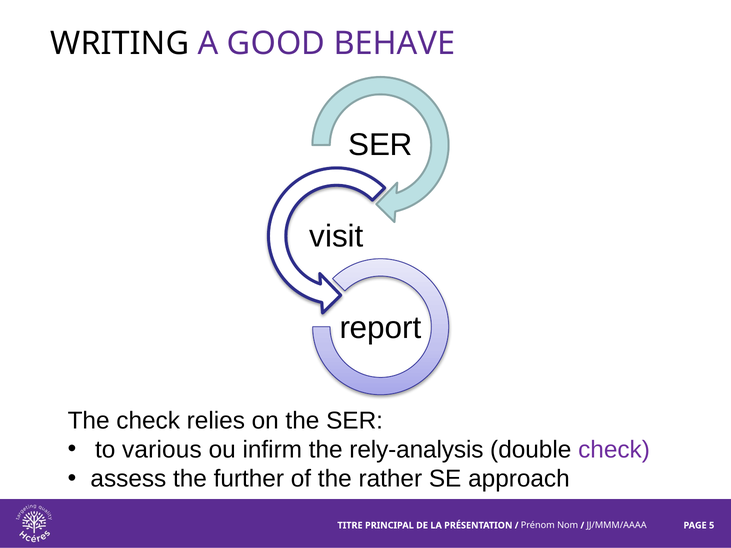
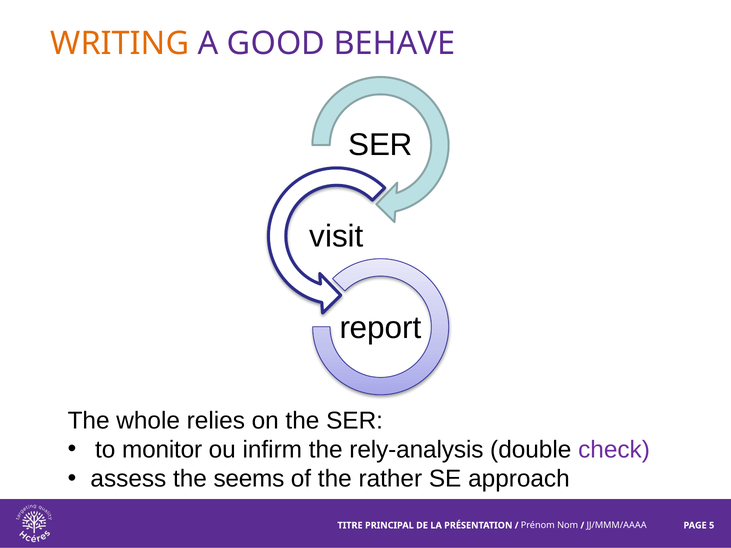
WRITING colour: black -> orange
The check: check -> whole
various: various -> monitor
further: further -> seems
